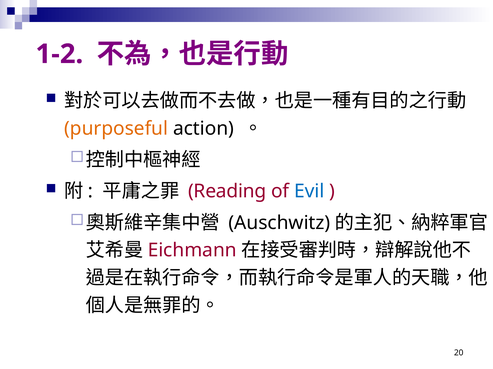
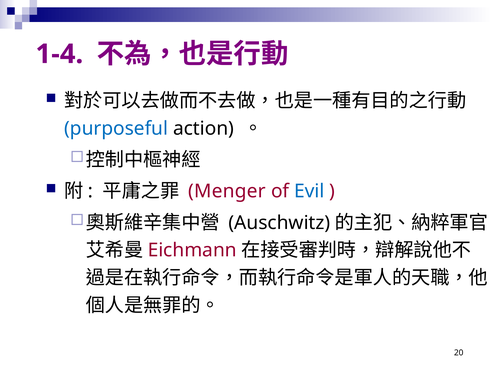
1-2: 1-2 -> 1-4
purposeful colour: orange -> blue
Reading: Reading -> Menger
